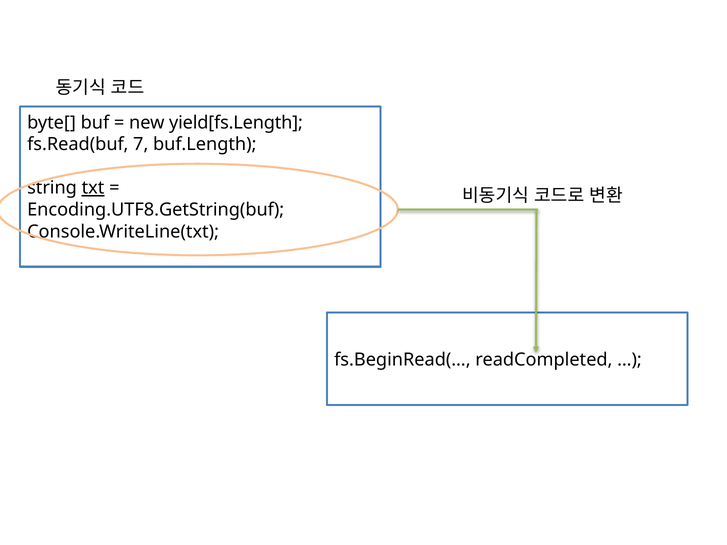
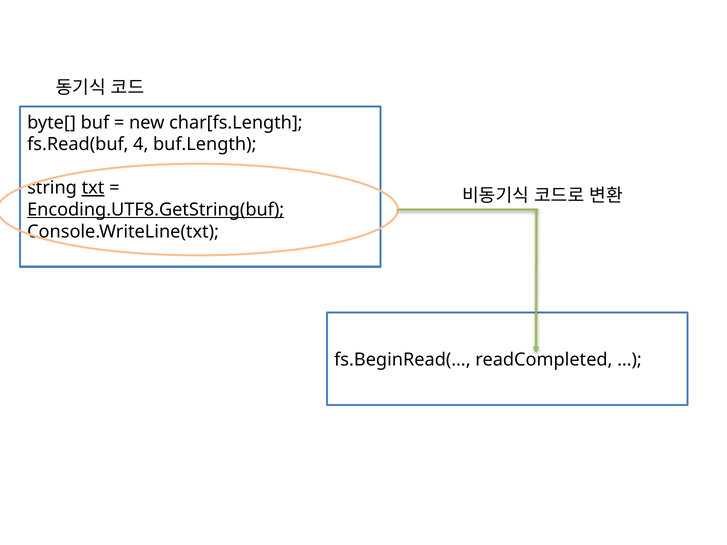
yield[fs.Length: yield[fs.Length -> char[fs.Length
7: 7 -> 4
Encoding.UTF8.GetString(buf underline: none -> present
